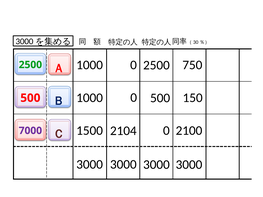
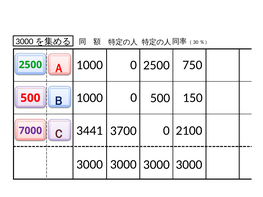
1500: 1500 -> 3441
2104: 2104 -> 3700
